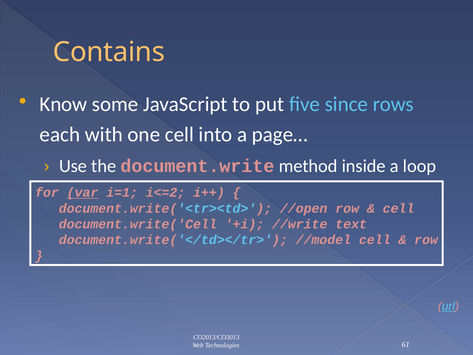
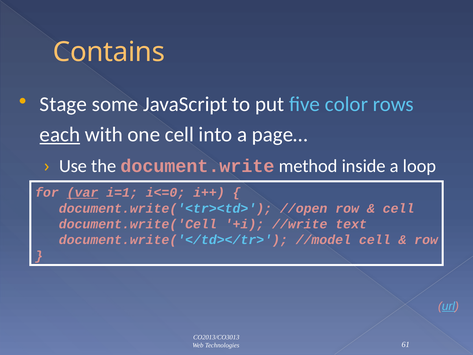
Know: Know -> Stage
since: since -> color
each underline: none -> present
i<=2: i<=2 -> i<=0
